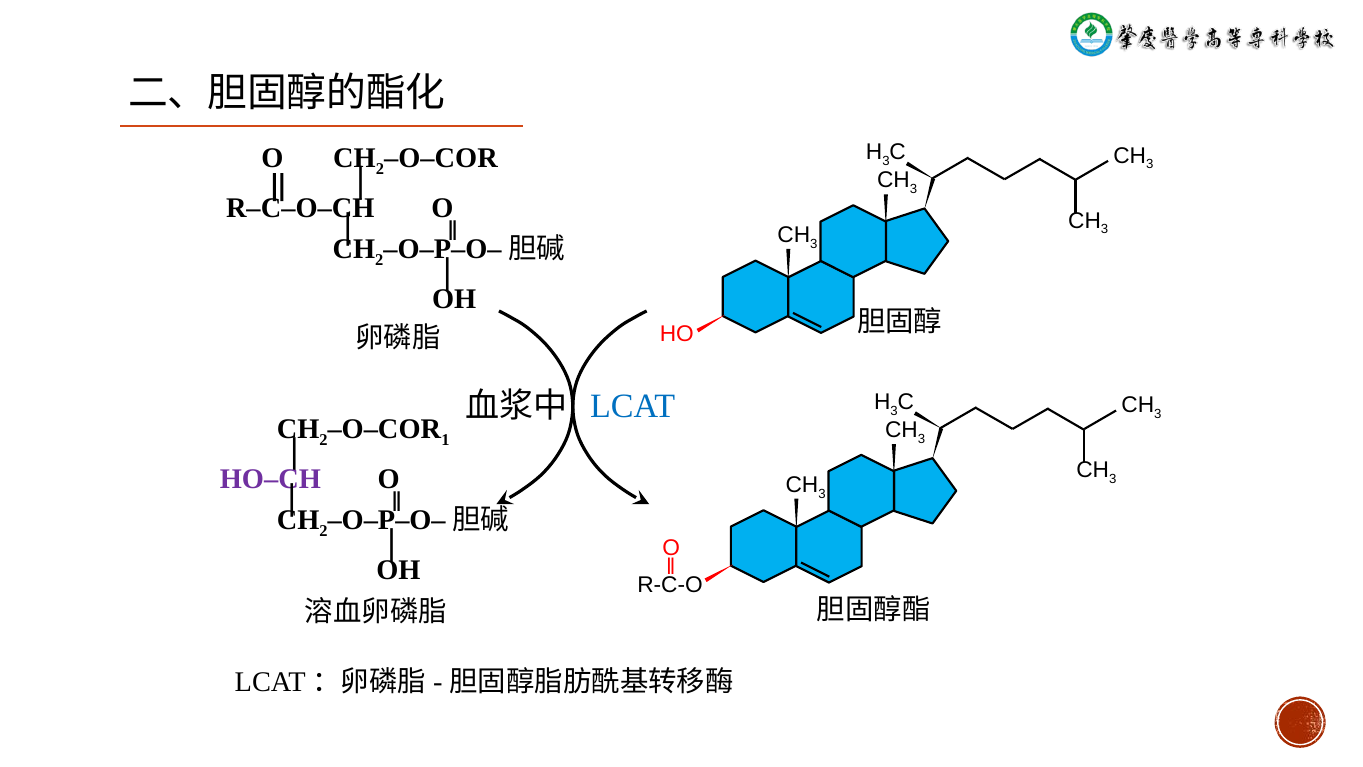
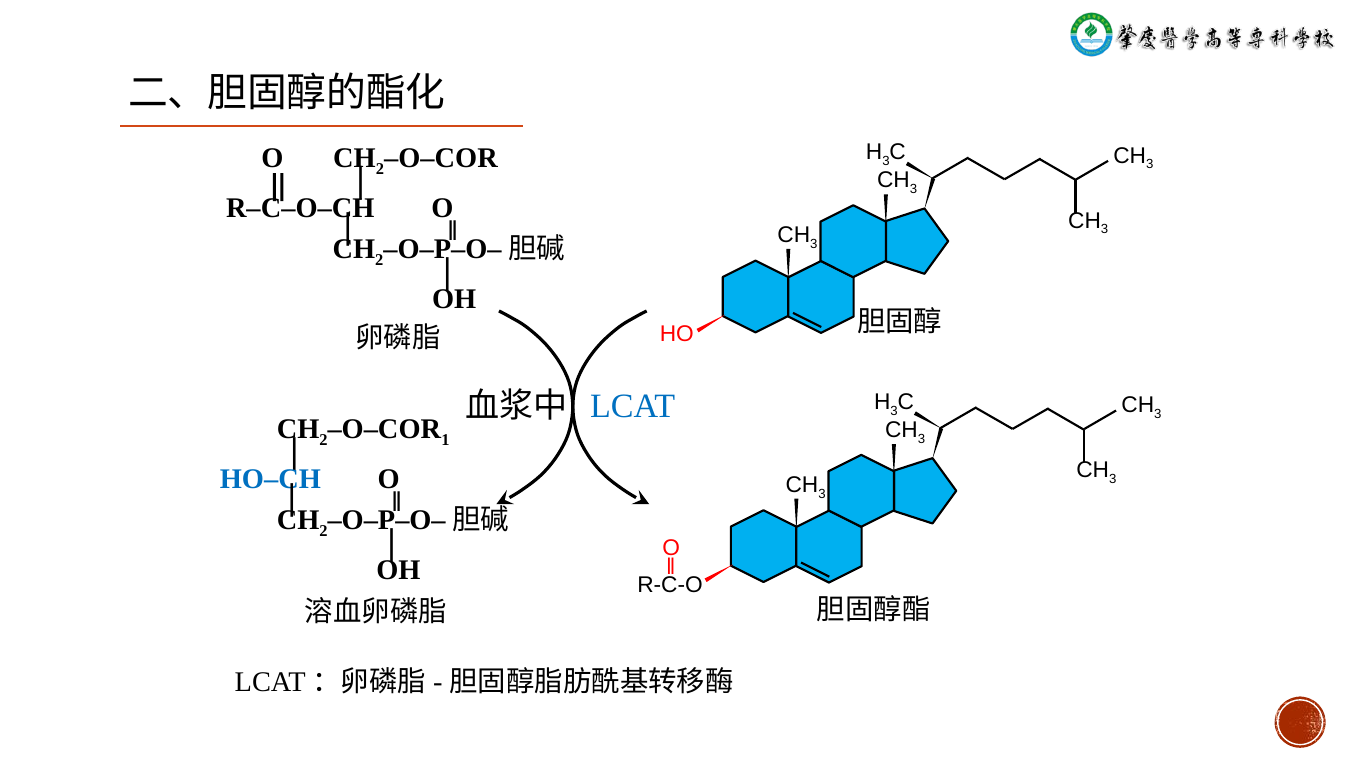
HO‒CH colour: purple -> blue
